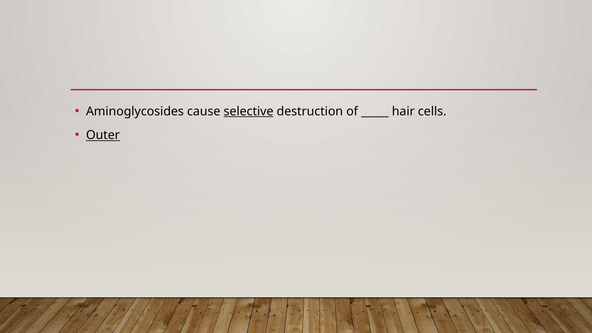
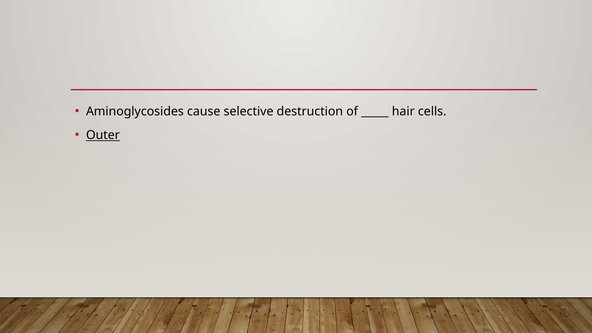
selective underline: present -> none
